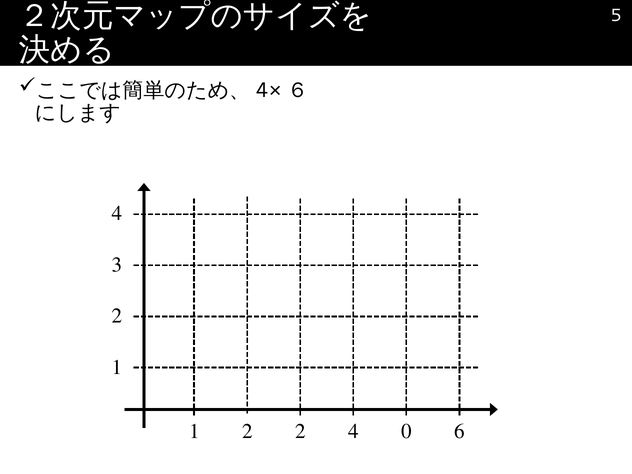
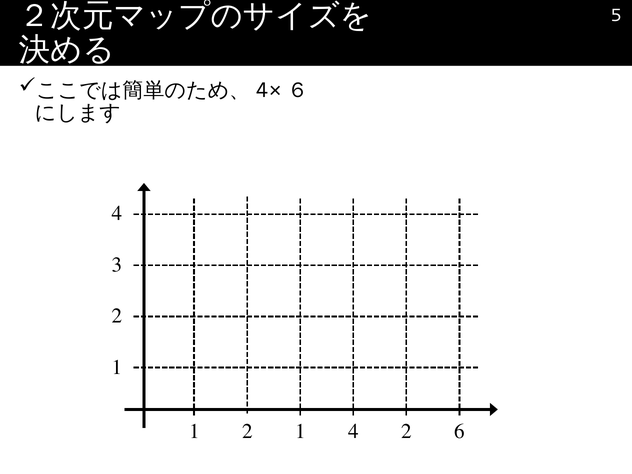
2 2: 2 -> 1
4 0: 0 -> 2
